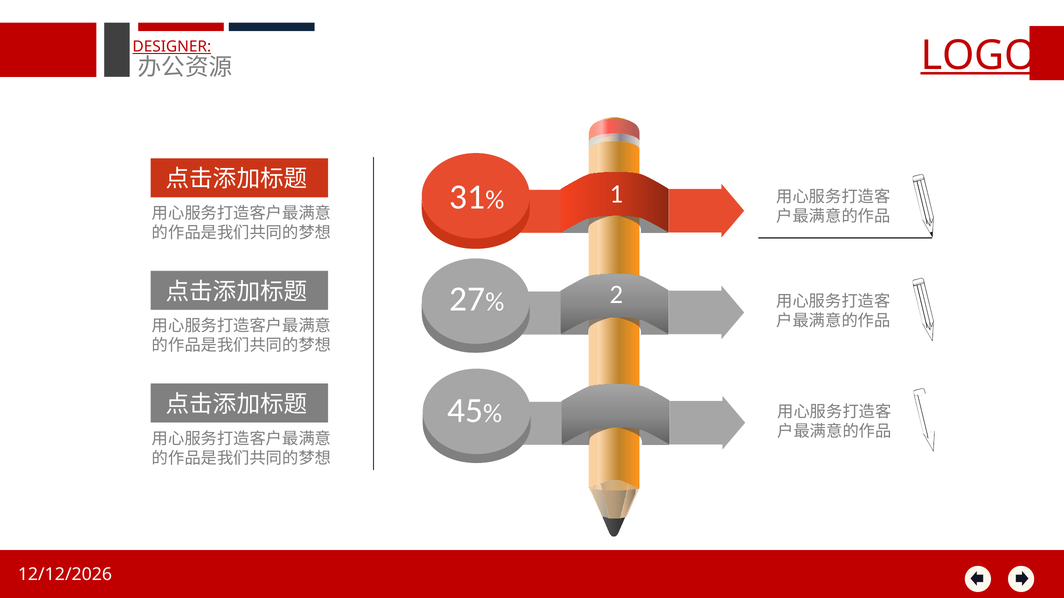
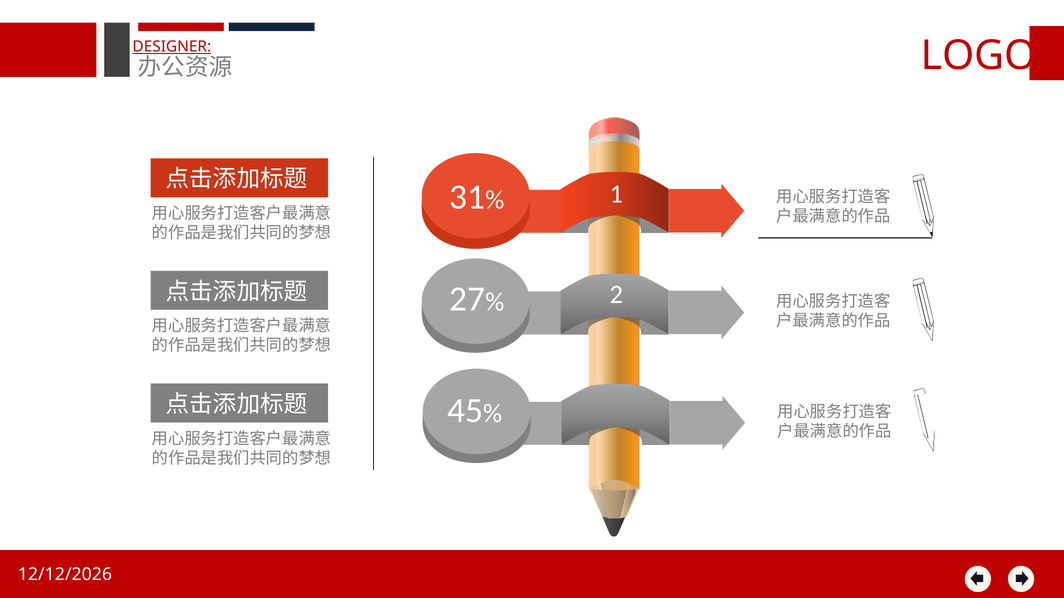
LOGO underline: present -> none
